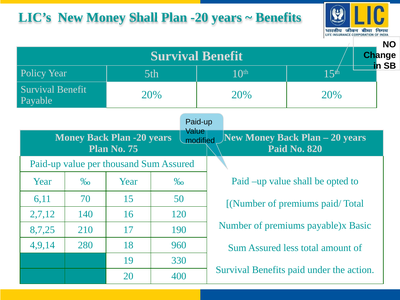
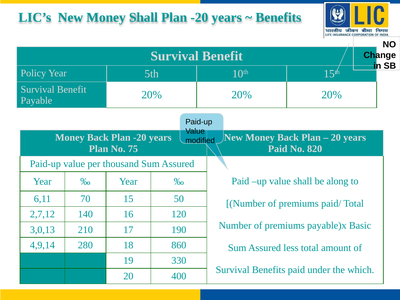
opted: opted -> along
8,7,25: 8,7,25 -> 3,0,13
960: 960 -> 860
action: action -> which
